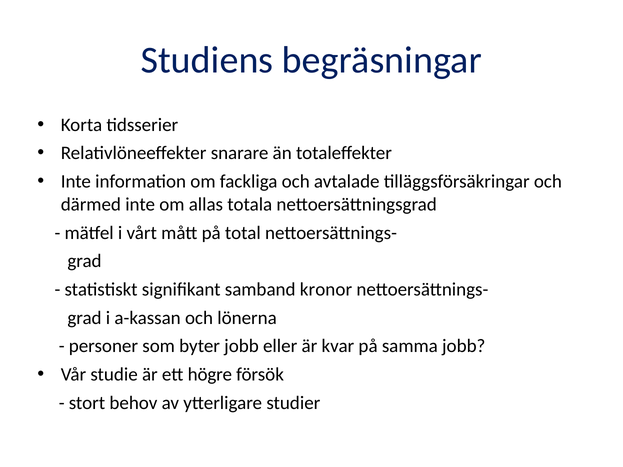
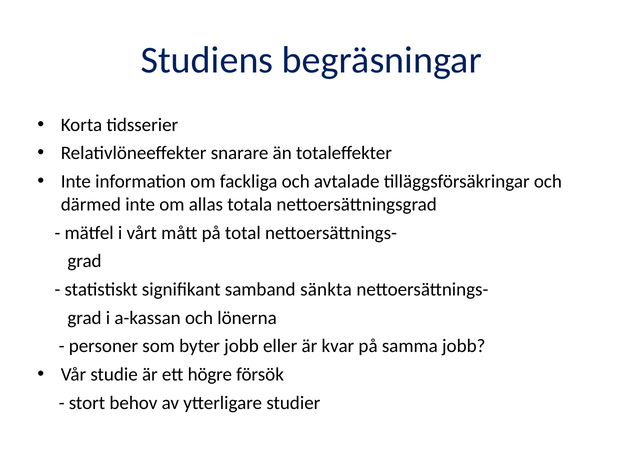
kronor: kronor -> sänkta
